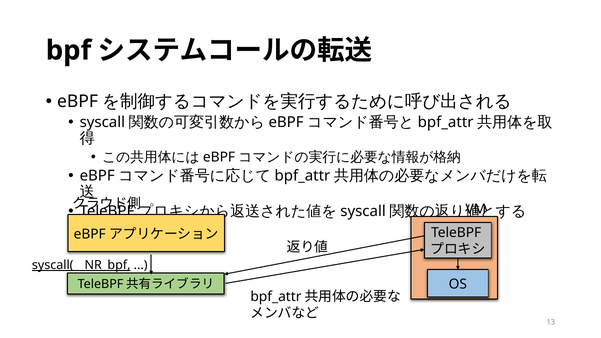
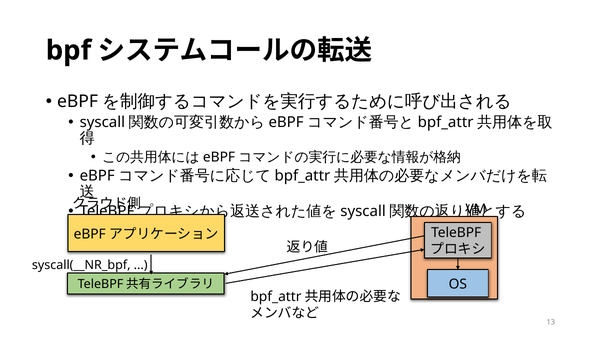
syscall(__NR_bpf underline: present -> none
